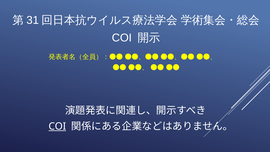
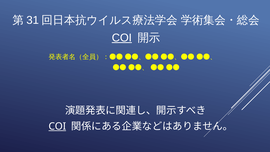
COI at (122, 38) underline: none -> present
